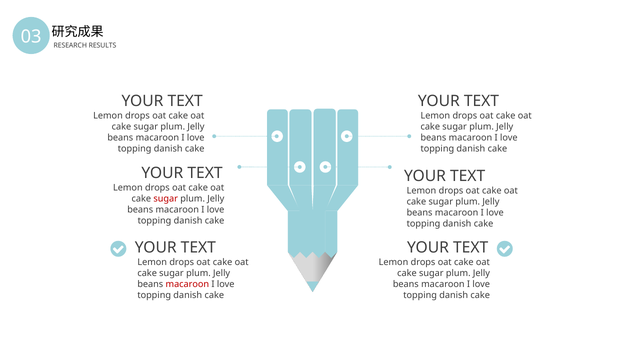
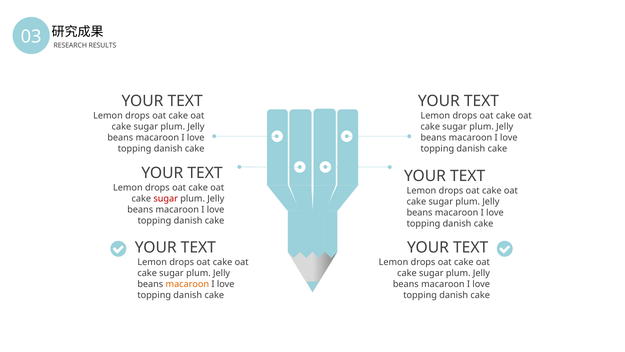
macaroon at (187, 284) colour: red -> orange
